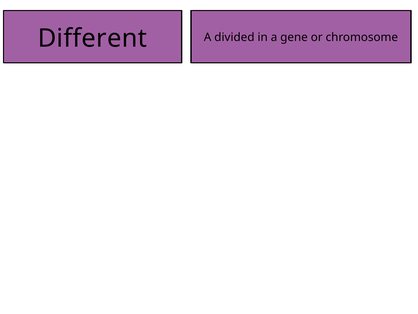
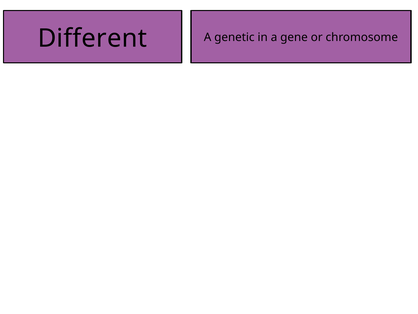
divided: divided -> genetic
